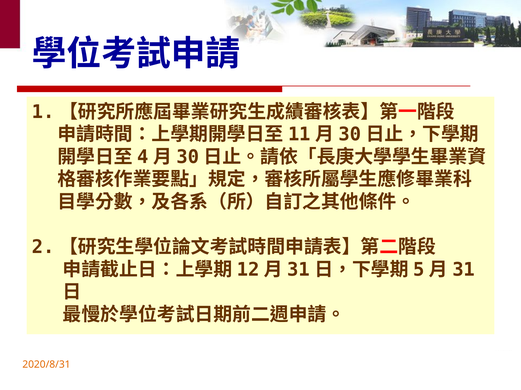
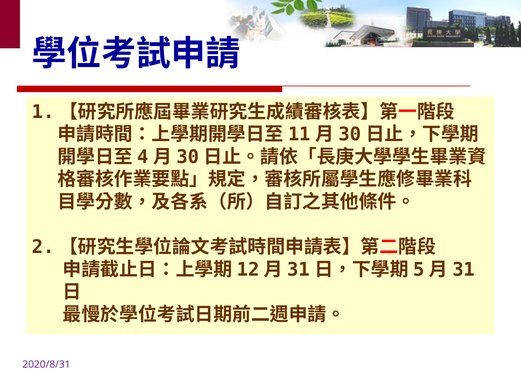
2020/8/31 colour: orange -> purple
